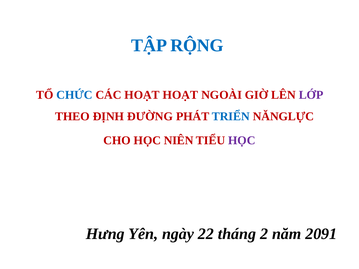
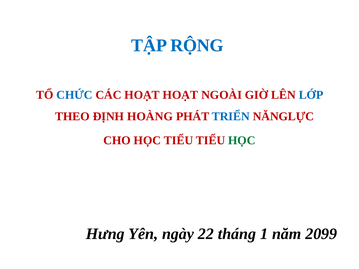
LỚP colour: purple -> blue
ĐƯỜNG: ĐƯỜNG -> HOÀNG
HỌC NIÊN: NIÊN -> TIỂU
HỌC at (242, 140) colour: purple -> green
2: 2 -> 1
2091: 2091 -> 2099
